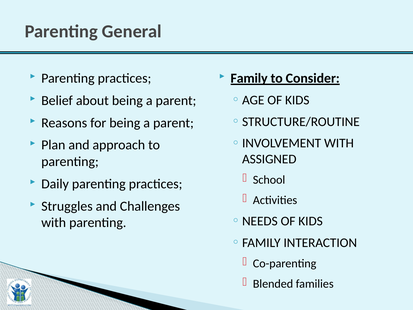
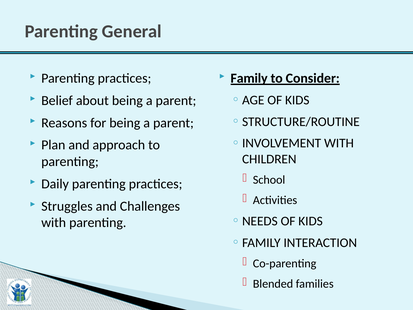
ASSIGNED: ASSIGNED -> CHILDREN
